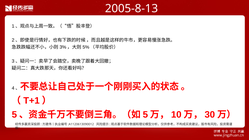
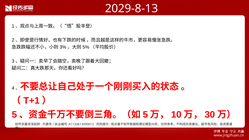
2005-8-13: 2005-8-13 -> 2029-8-13
